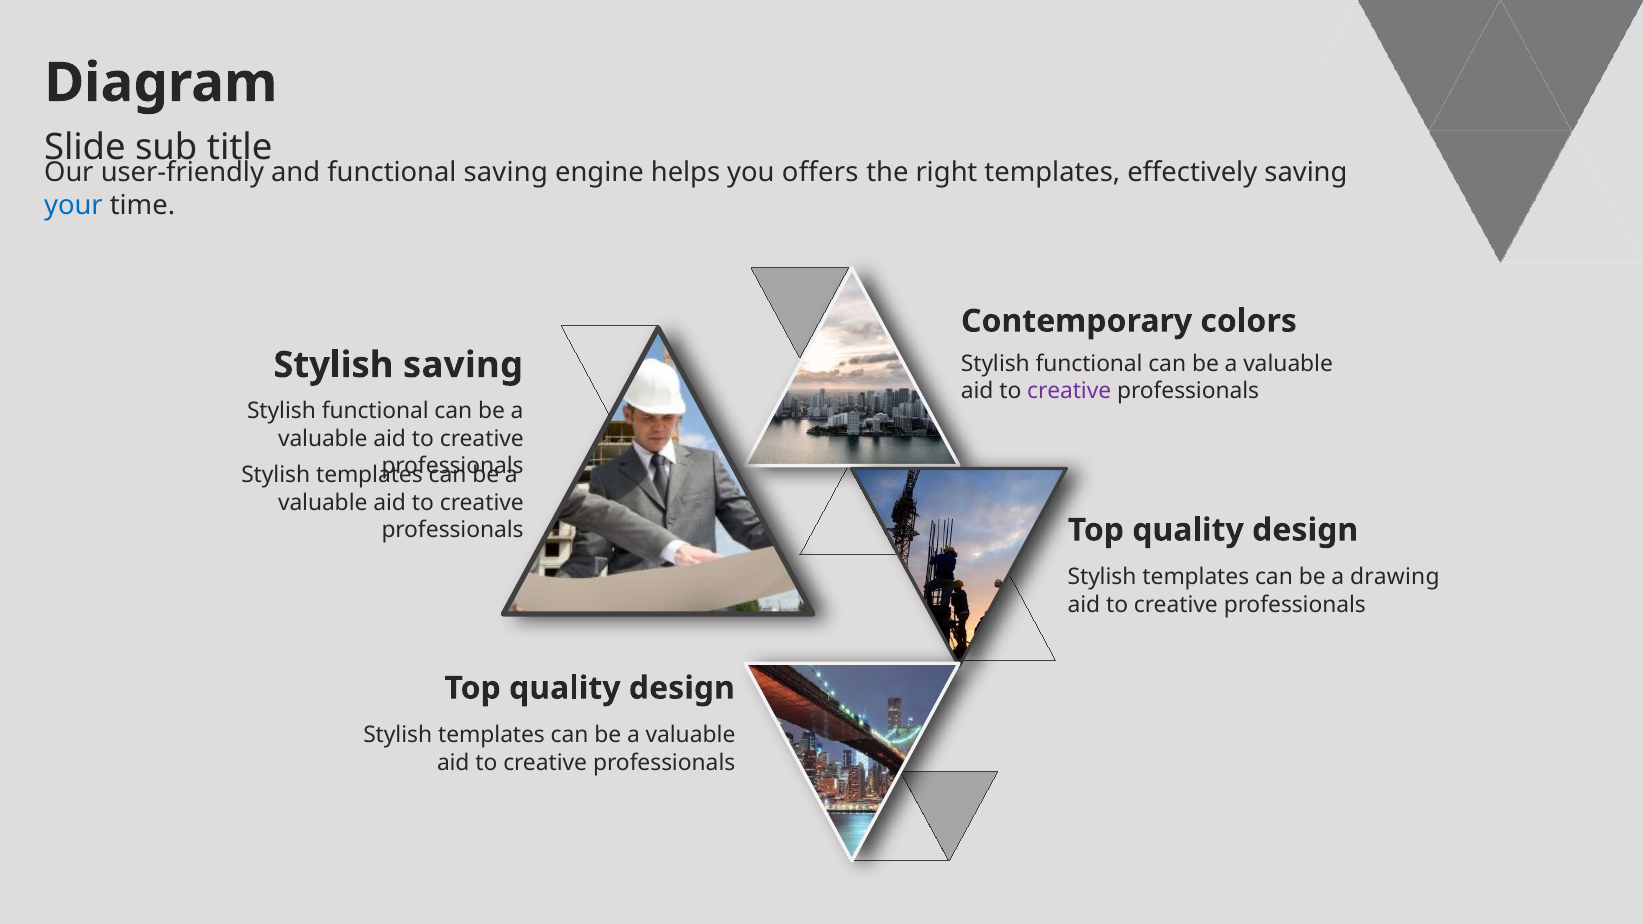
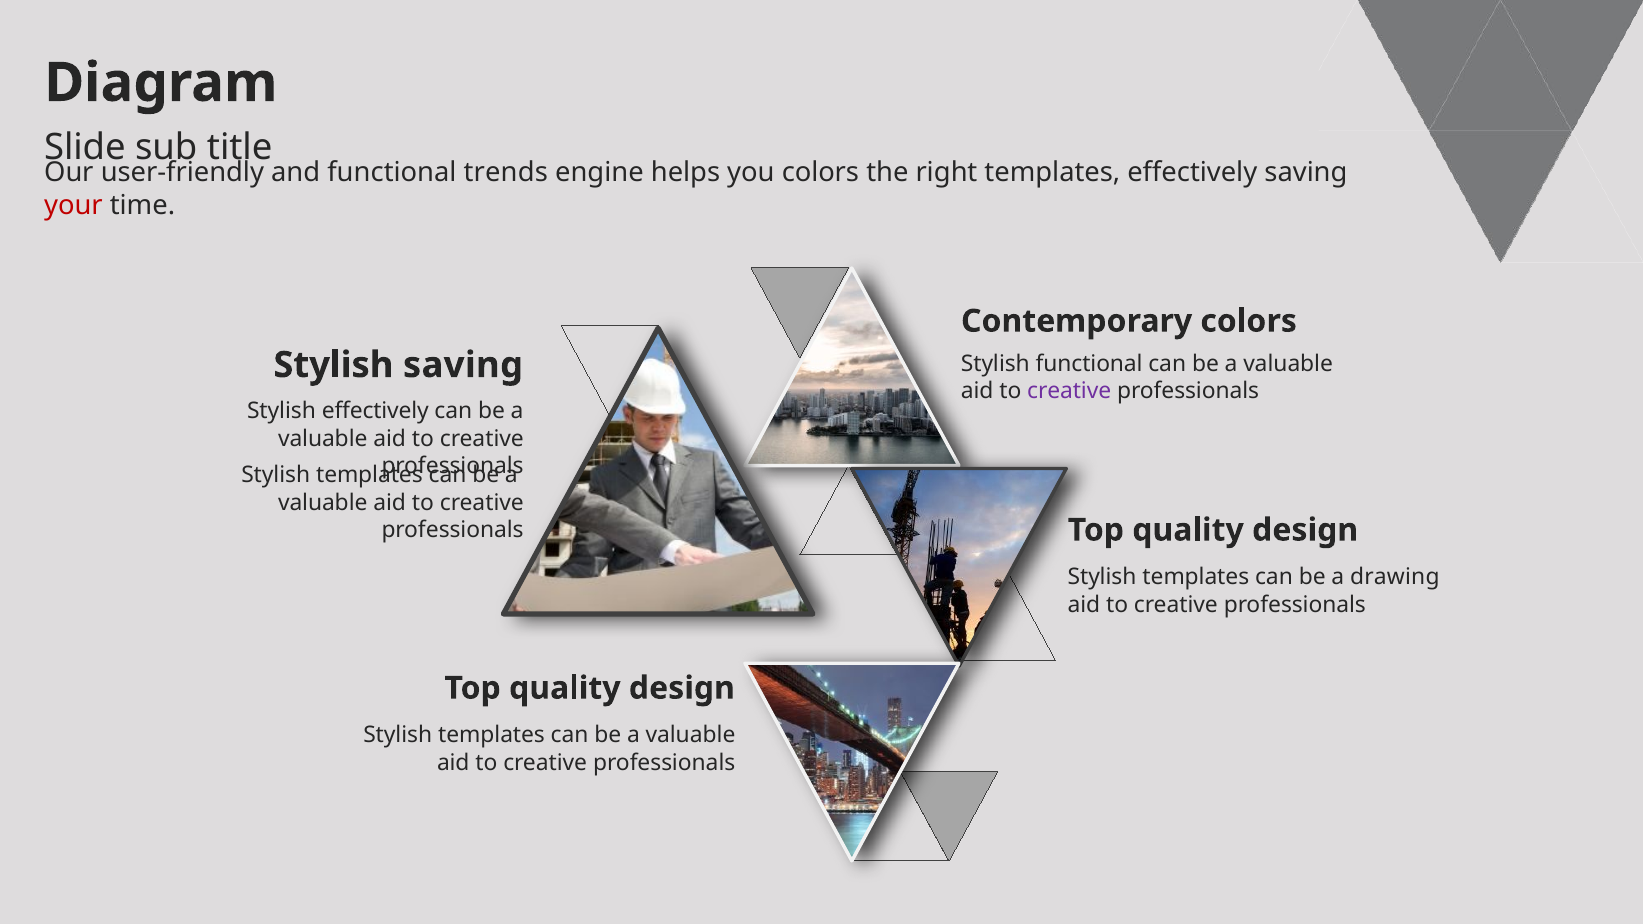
functional saving: saving -> trends
you offers: offers -> colors
your colour: blue -> red
functional at (375, 411): functional -> effectively
